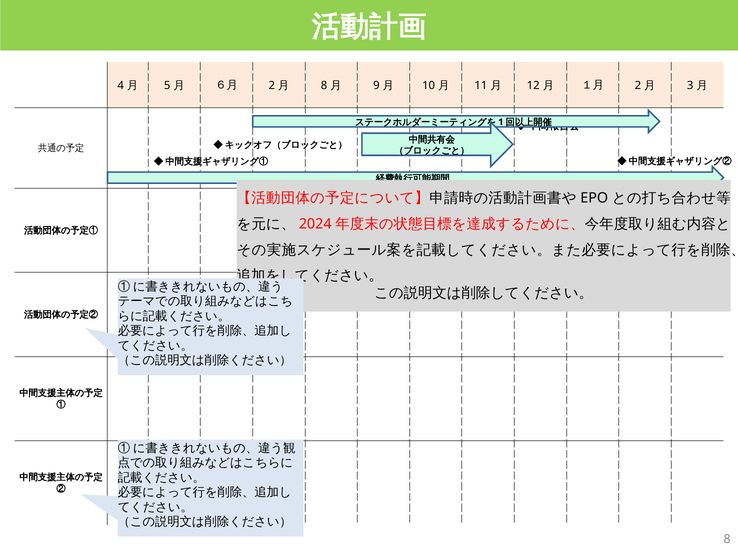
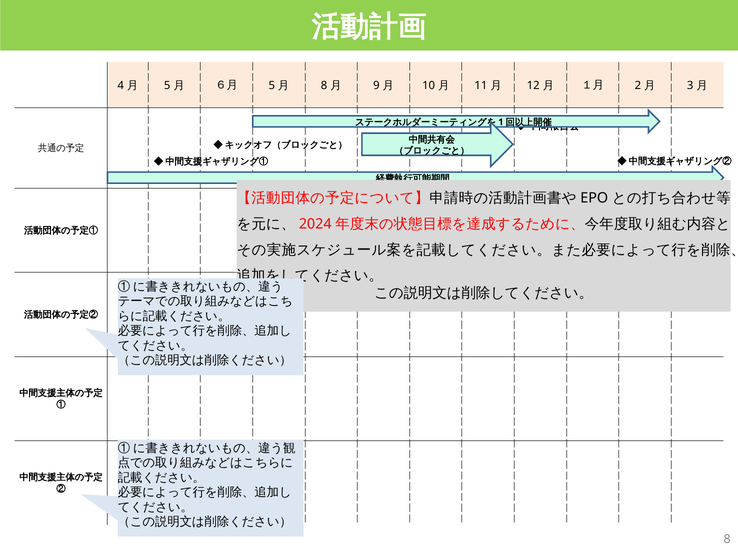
2 at (272, 85): 2 -> 5
